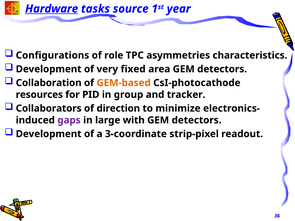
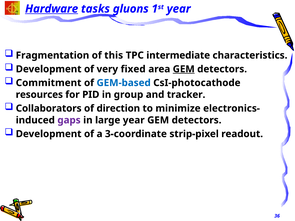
source: source -> gluons
Configurations: Configurations -> Fragmentation
role: role -> this
asymmetries: asymmetries -> intermediate
GEM at (184, 69) underline: none -> present
Collaboration: Collaboration -> Commitment
GEM-based colour: orange -> blue
large with: with -> year
